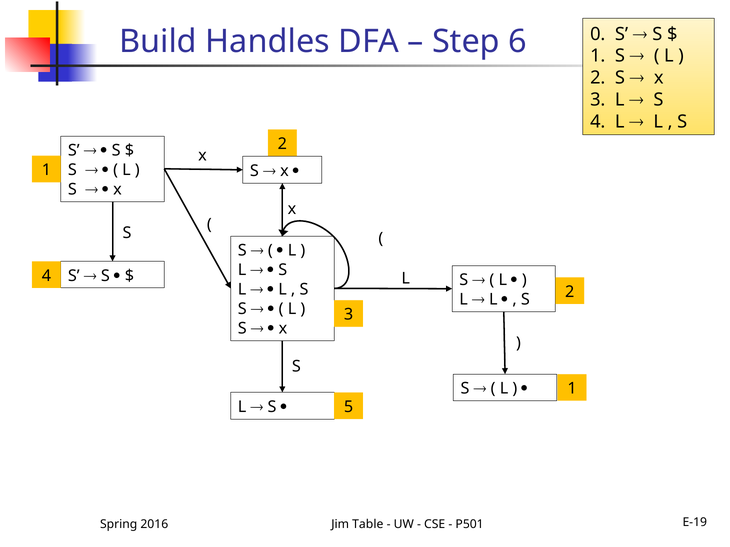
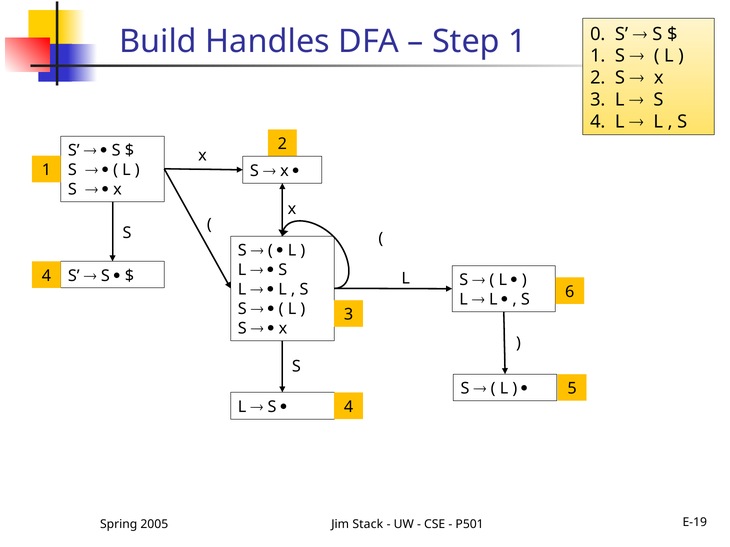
Step 6: 6 -> 1
S 2: 2 -> 6
1 at (572, 389): 1 -> 5
5 at (349, 407): 5 -> 4
2016: 2016 -> 2005
Table: Table -> Stack
